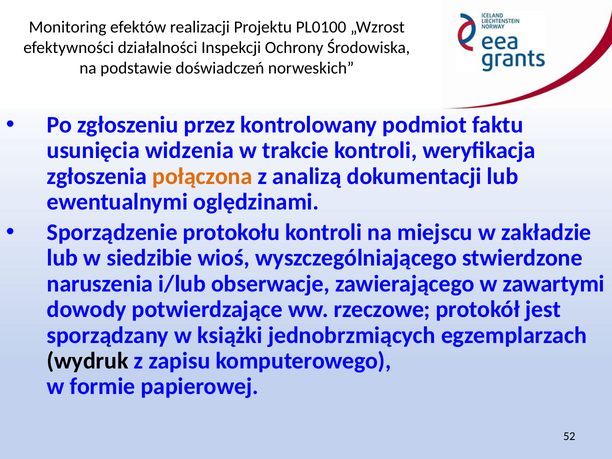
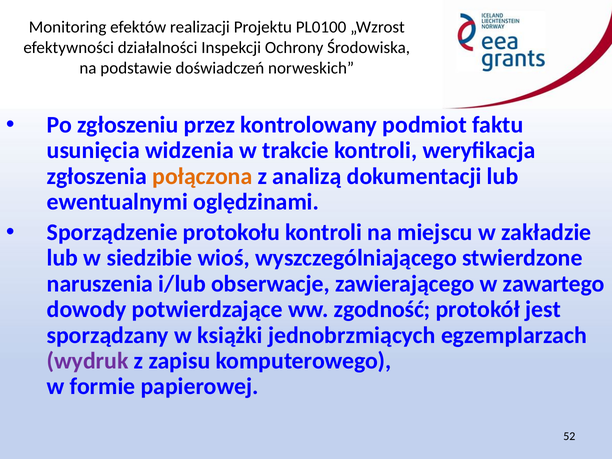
zawartymi: zawartymi -> zawartego
rzeczowe: rzeczowe -> zgodność
wydruk colour: black -> purple
